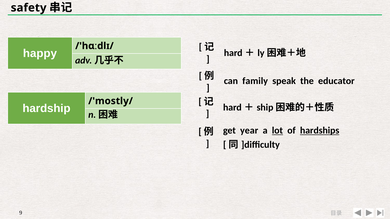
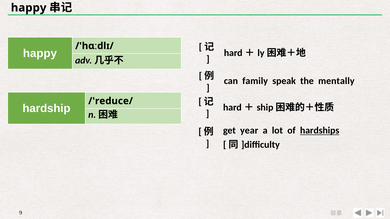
safety at (29, 8): safety -> happy
educator: educator -> mentally
/'mostly/: /'mostly/ -> /'reduce/
lot underline: present -> none
